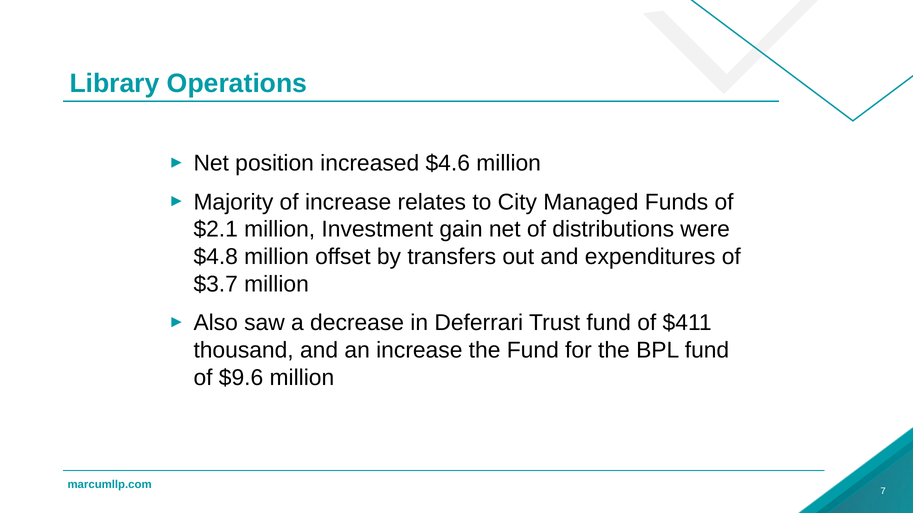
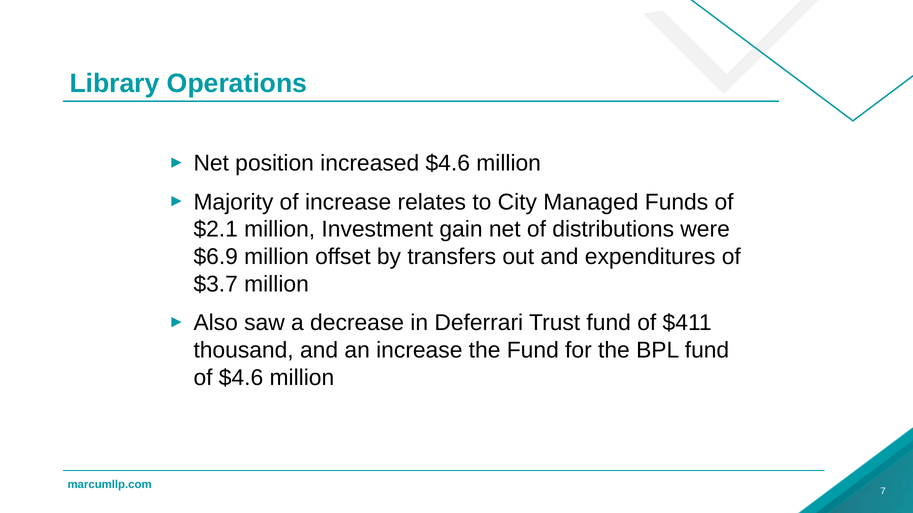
$4.8: $4.8 -> $6.9
of $9.6: $9.6 -> $4.6
